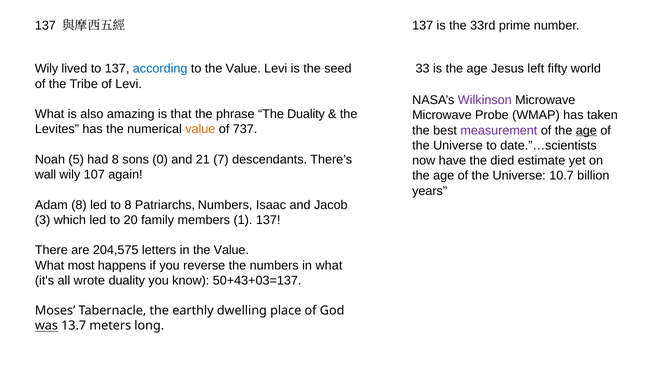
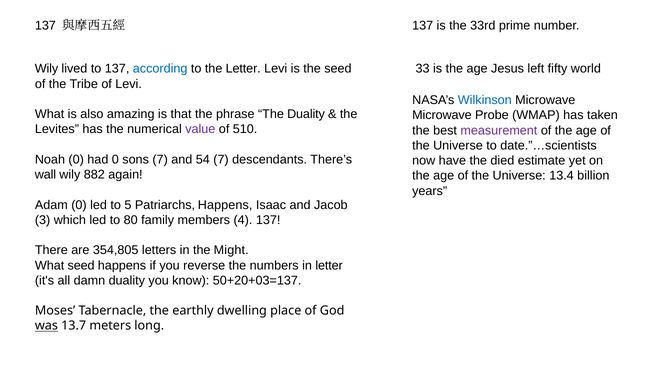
to the Value: Value -> Letter
Wilkinson colour: purple -> blue
value at (200, 129) colour: orange -> purple
737: 737 -> 510
age at (586, 130) underline: present -> none
Noah 5: 5 -> 0
had 8: 8 -> 0
sons 0: 0 -> 7
21: 21 -> 54
107: 107 -> 882
10.7: 10.7 -> 13.4
Adam 8: 8 -> 0
to 8: 8 -> 5
Patriarchs Numbers: Numbers -> Happens
20: 20 -> 80
1: 1 -> 4
204,575: 204,575 -> 354,805
in the Value: Value -> Might
What most: most -> seed
in what: what -> letter
wrote: wrote -> damn
50+43+03=137: 50+43+03=137 -> 50+20+03=137
